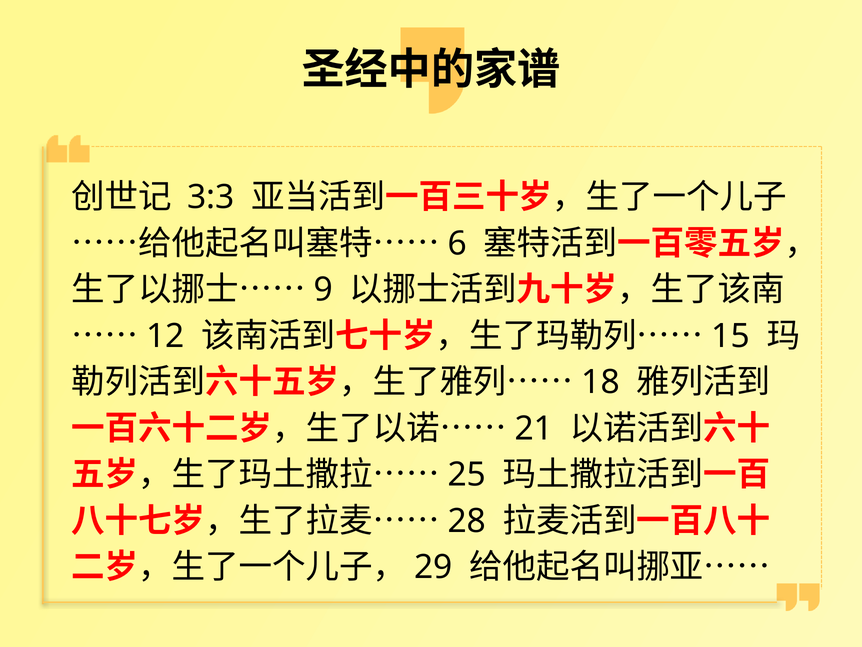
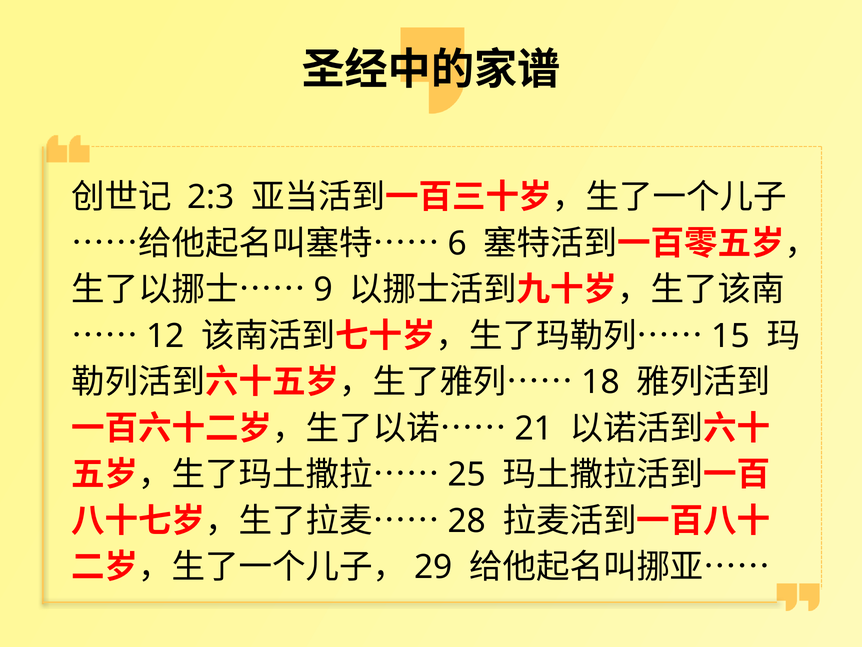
3:3: 3:3 -> 2:3
